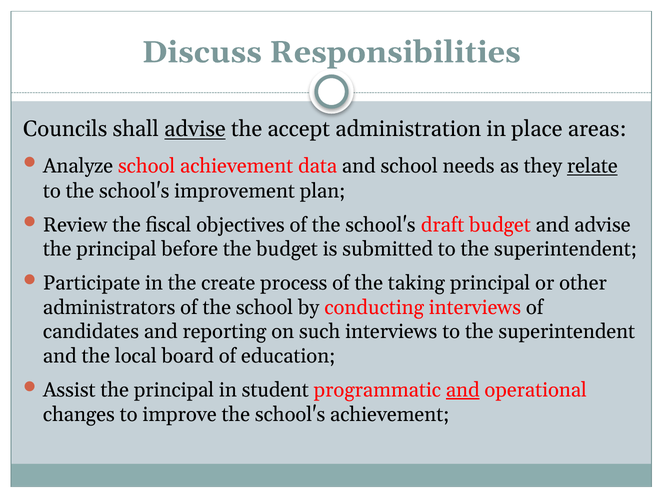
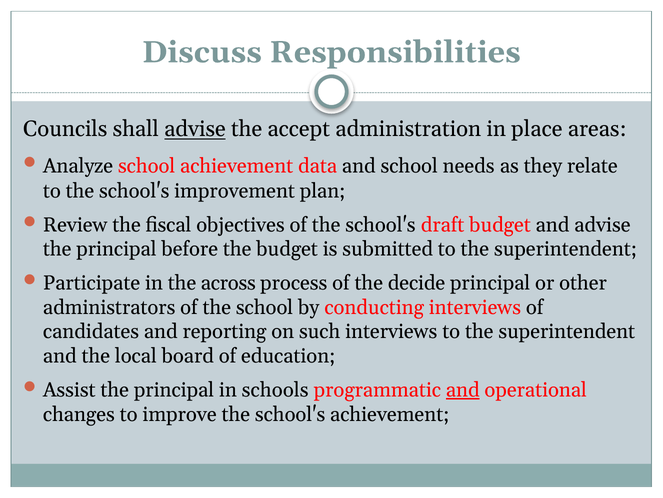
relate underline: present -> none
create: create -> across
taking: taking -> decide
student: student -> schools
